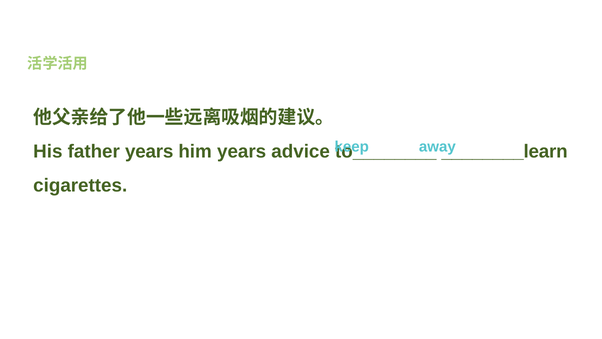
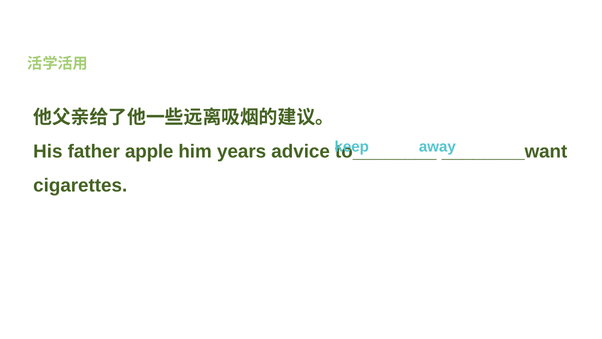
father years: years -> apple
________learn: ________learn -> ________want
